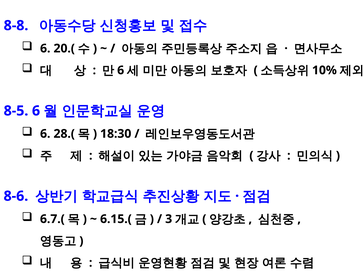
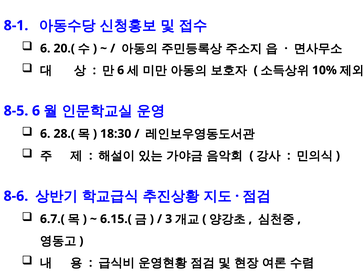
8-8: 8-8 -> 8-1
